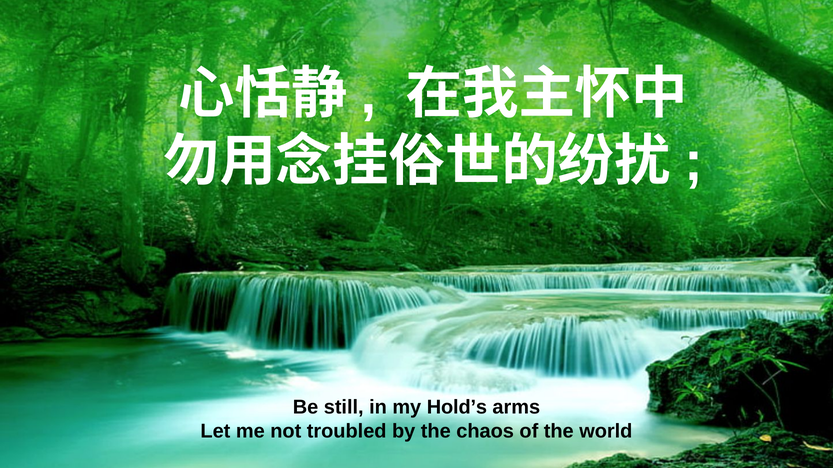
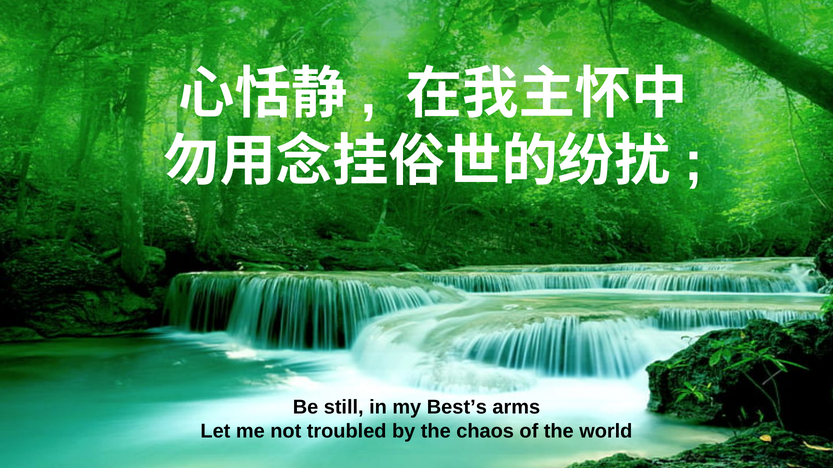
Hold’s: Hold’s -> Best’s
